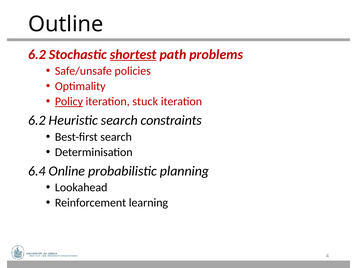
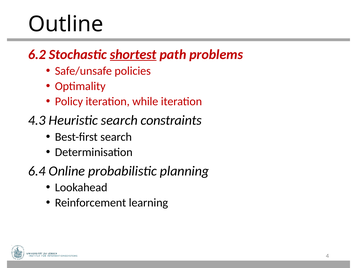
Policy underline: present -> none
stuck: stuck -> while
6.2 at (37, 120): 6.2 -> 4.3
